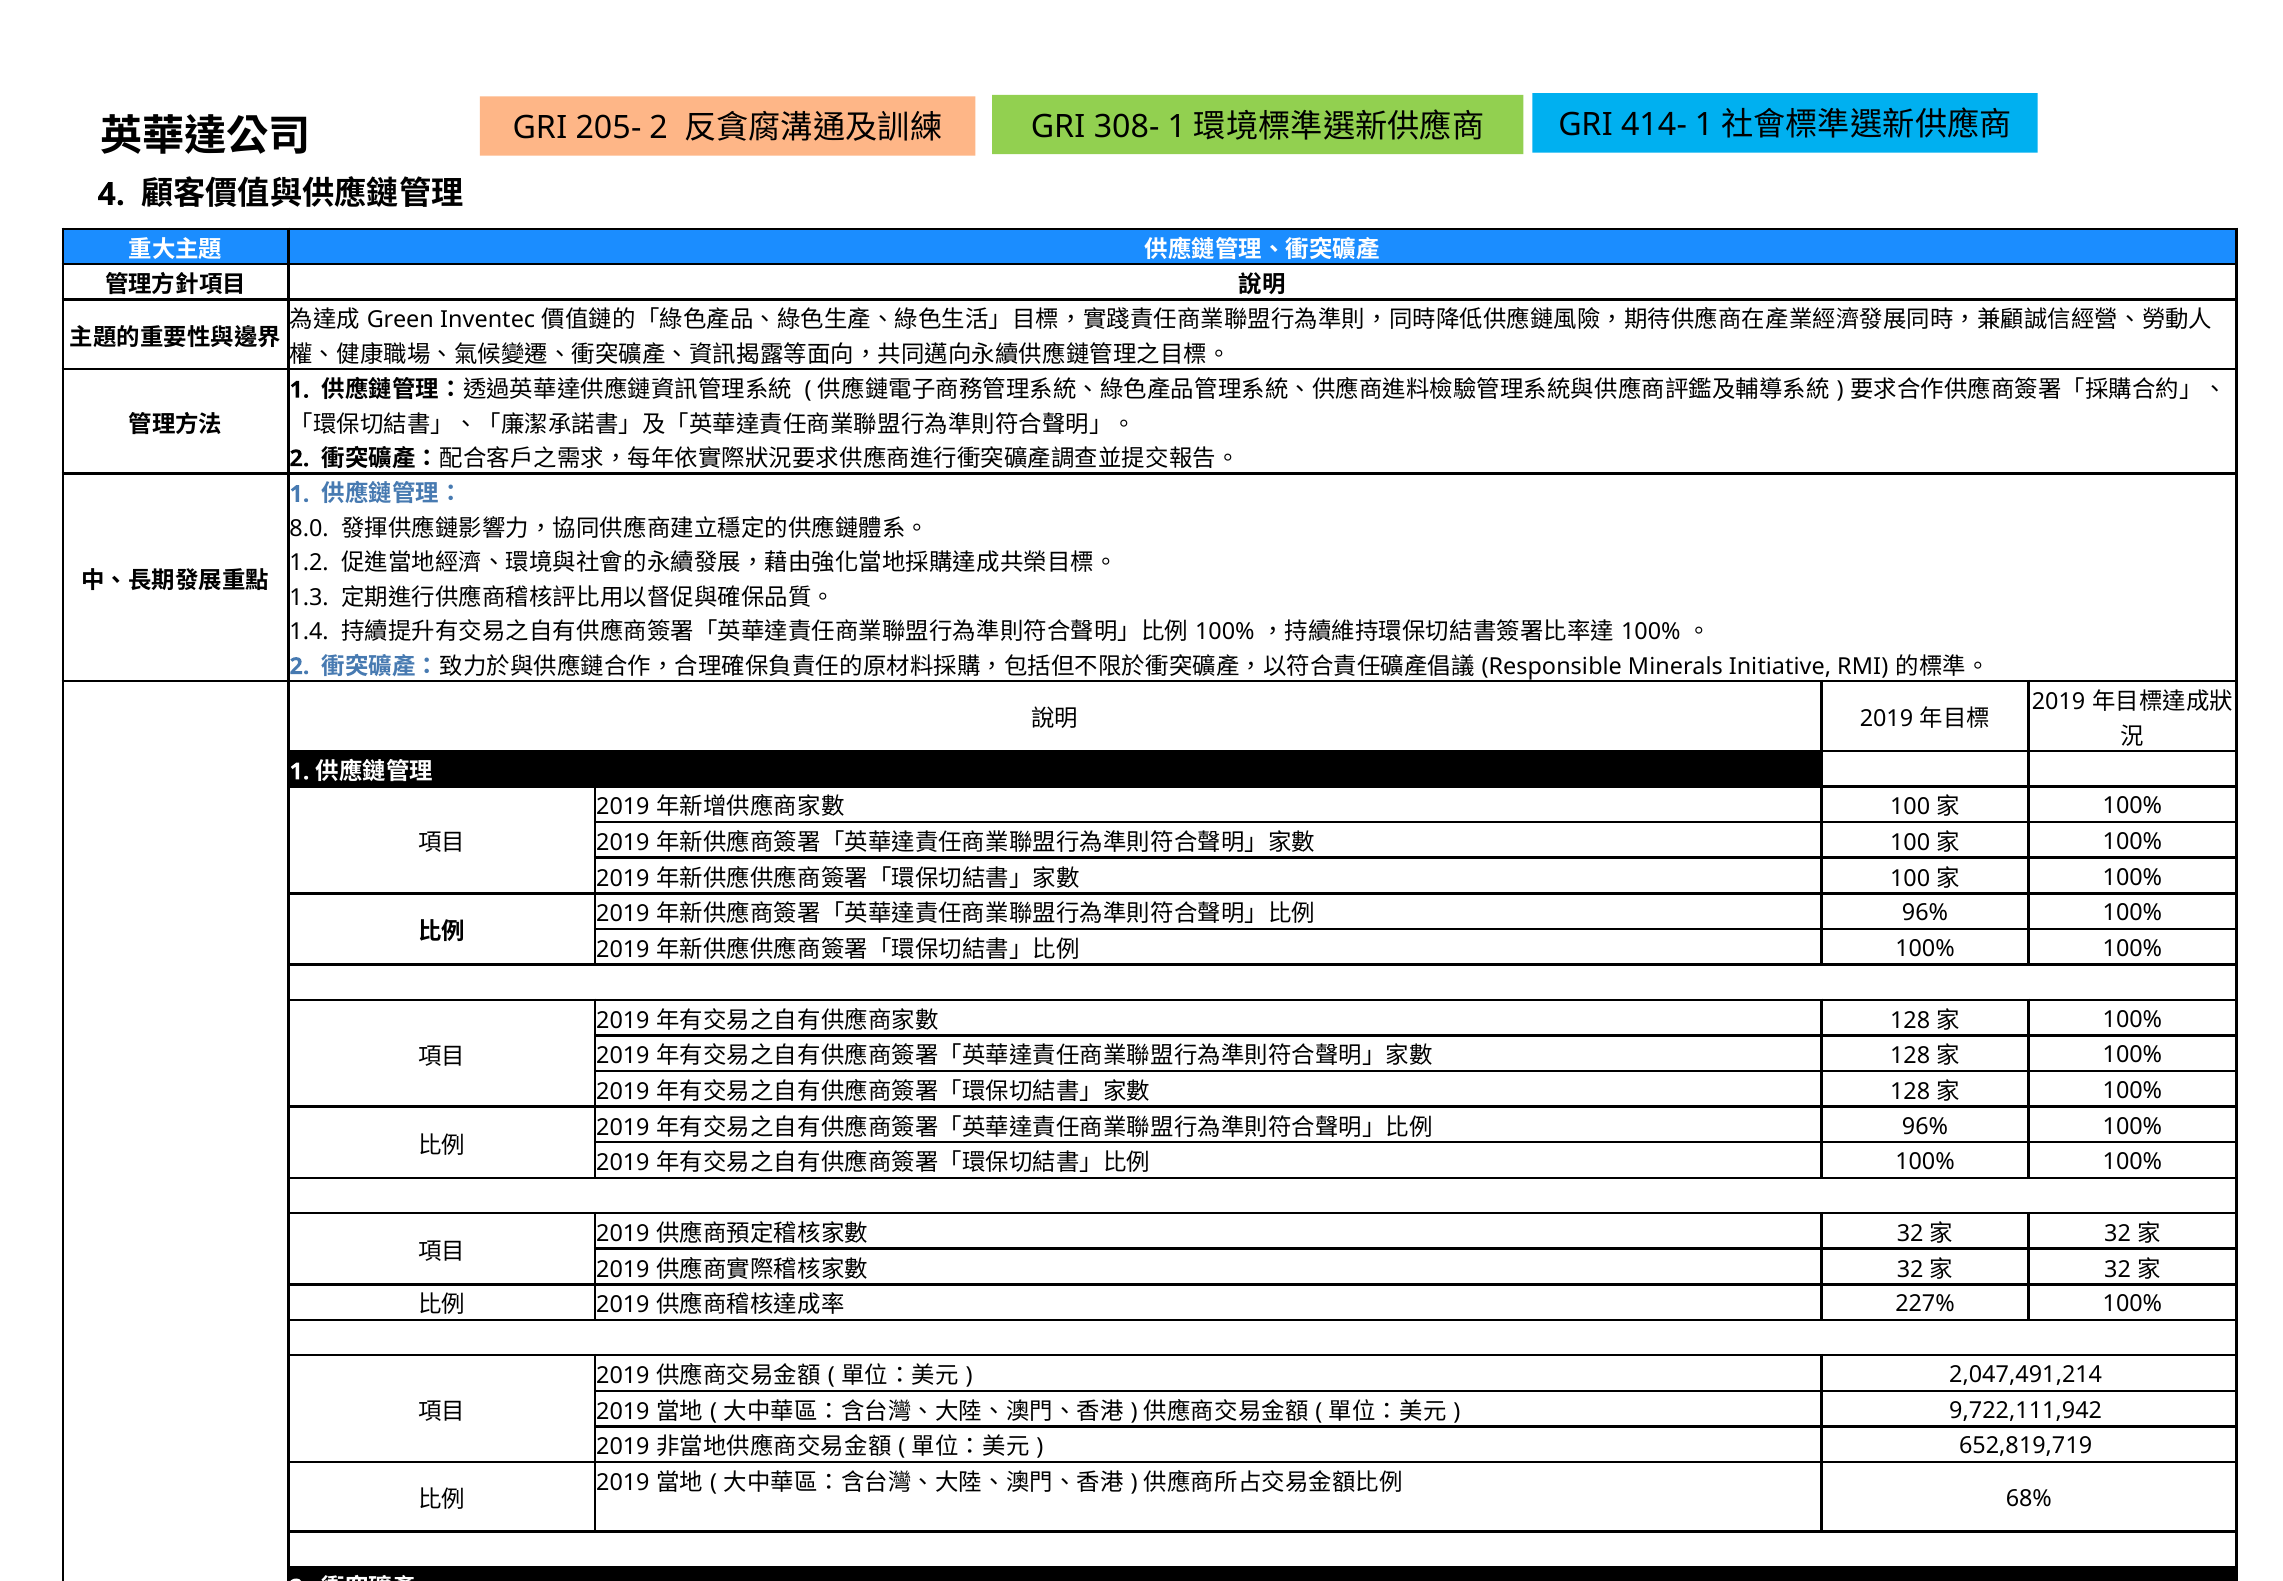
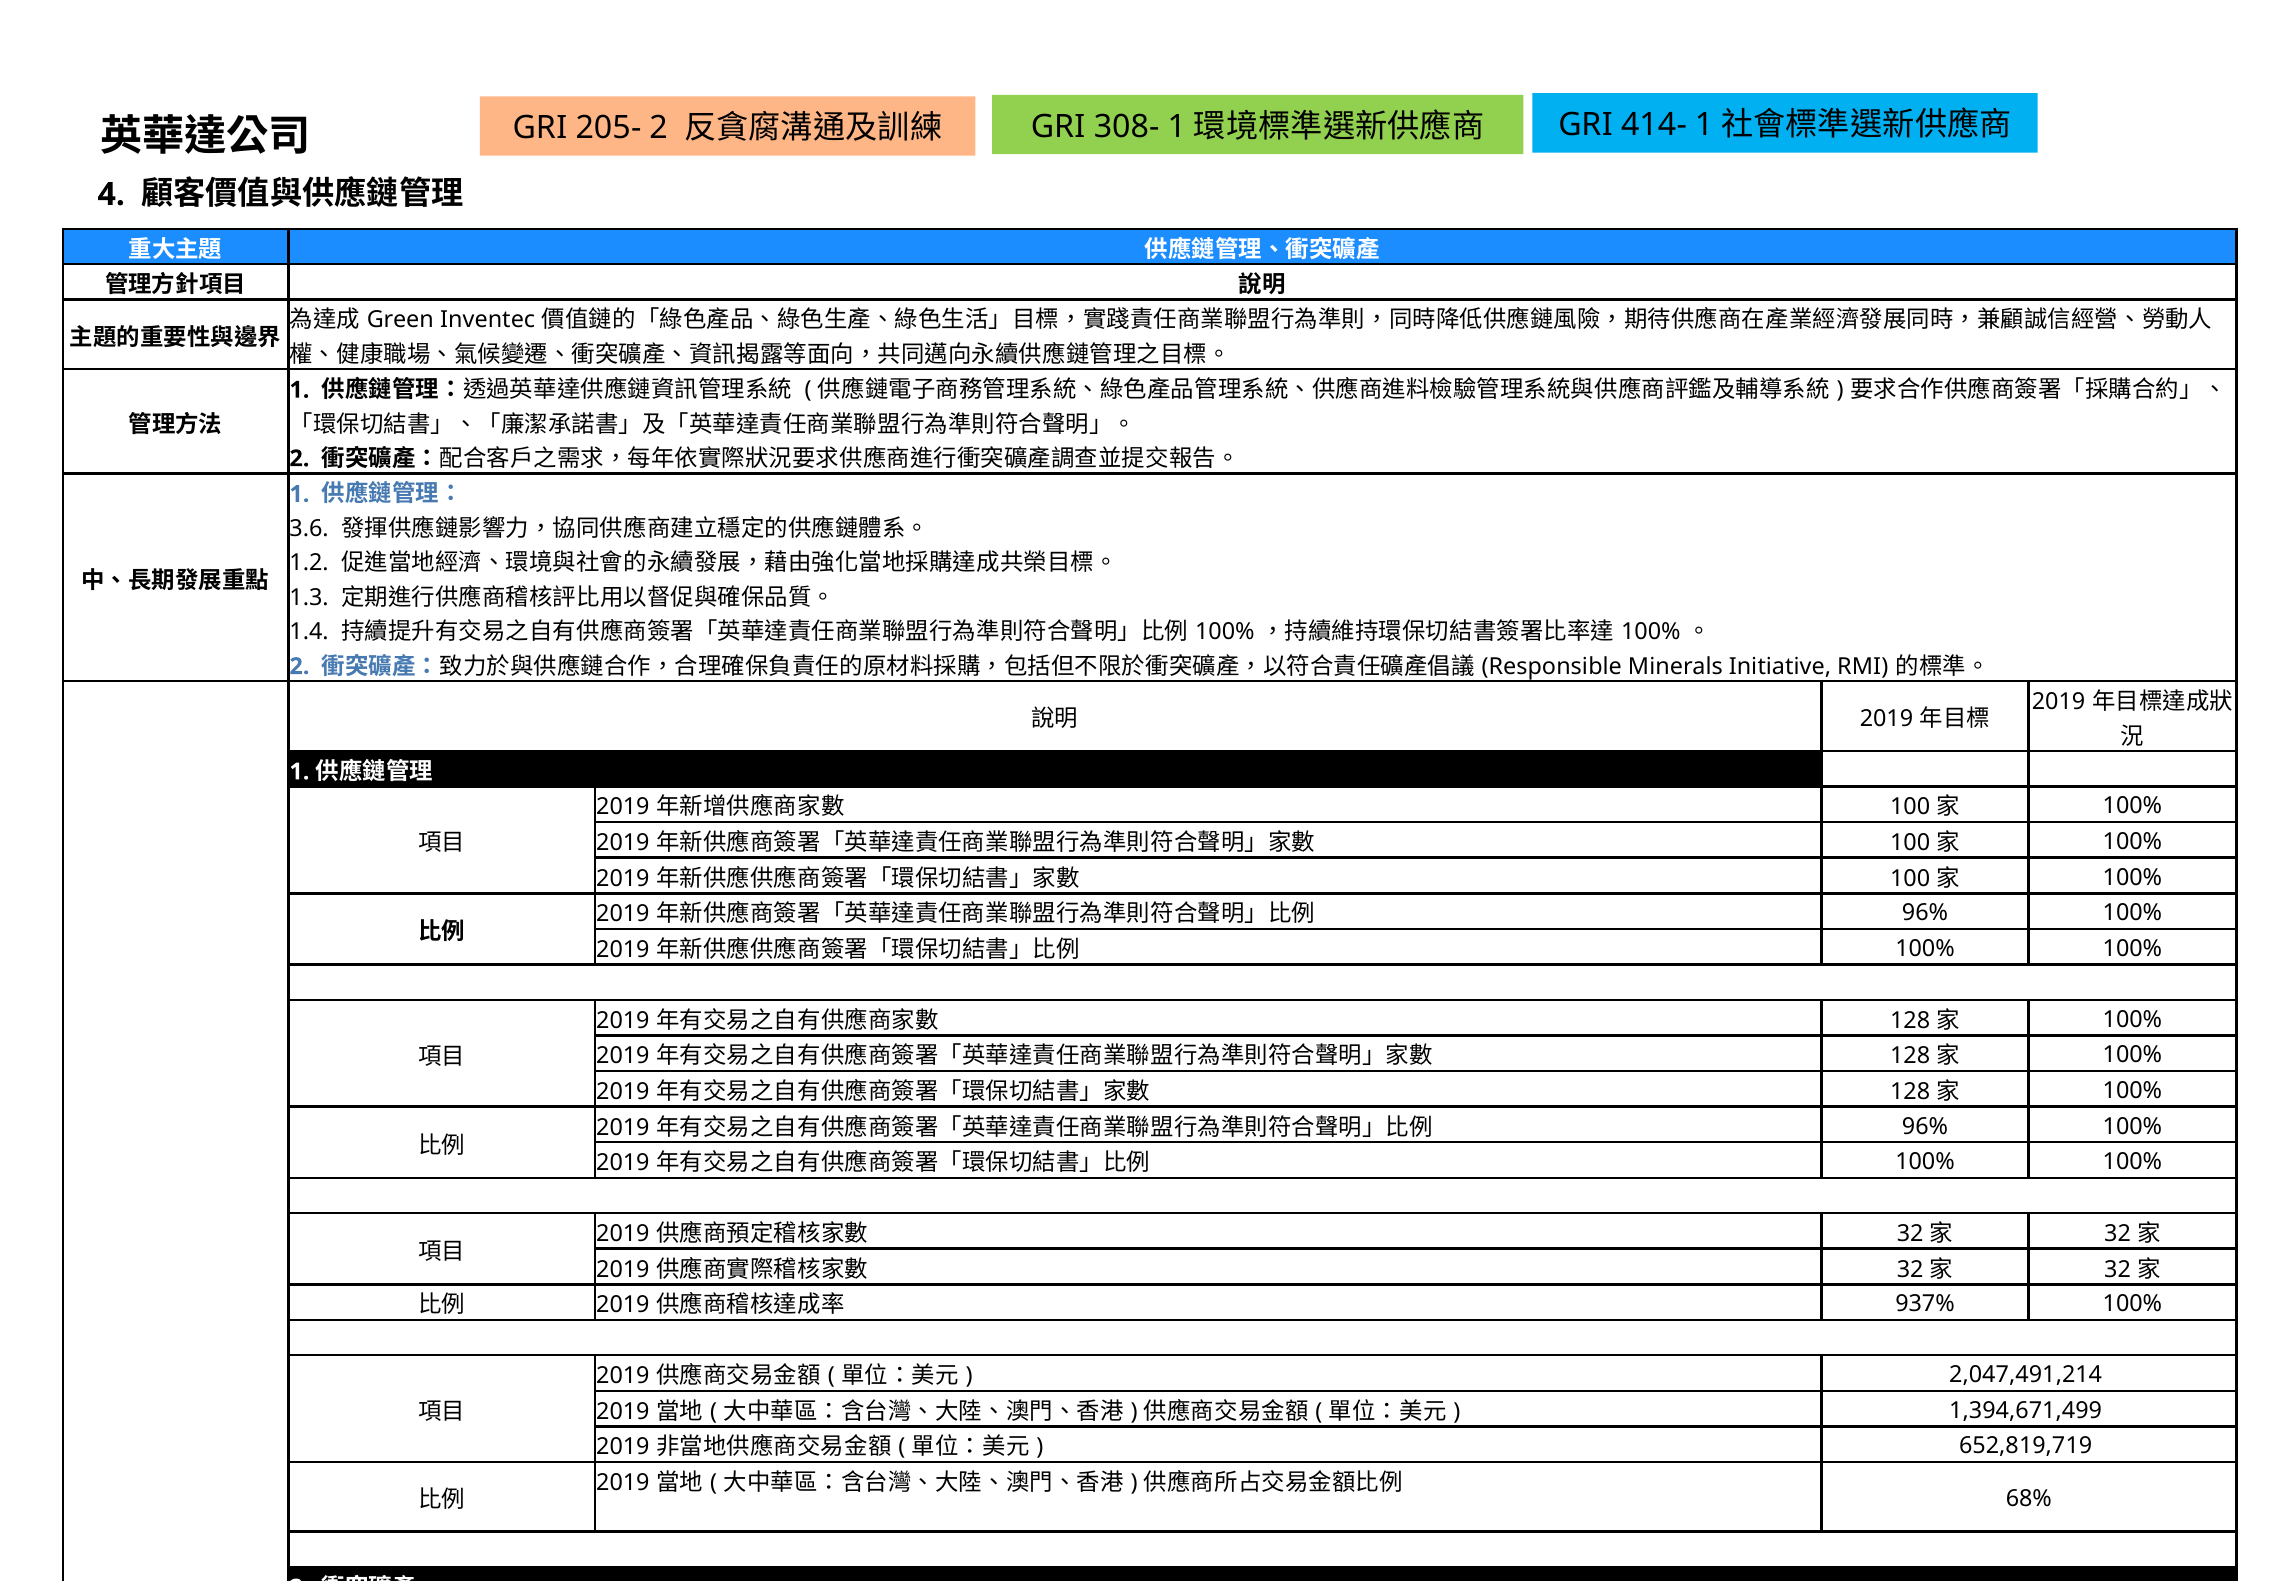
8.0: 8.0 -> 3.6
227%: 227% -> 937%
9,722,111,942: 9,722,111,942 -> 1,394,671,499
